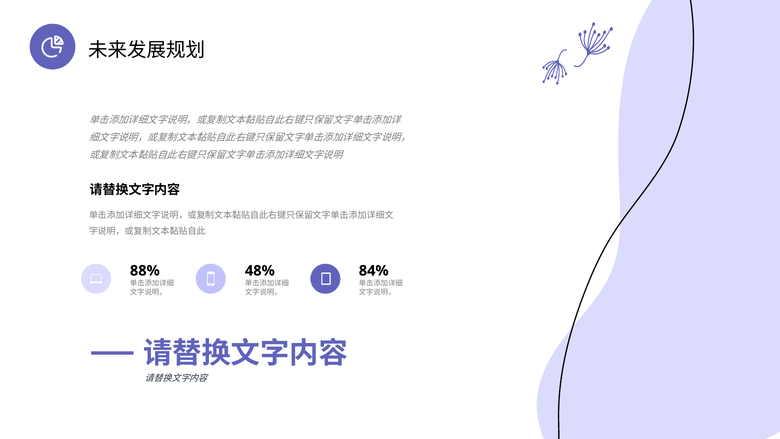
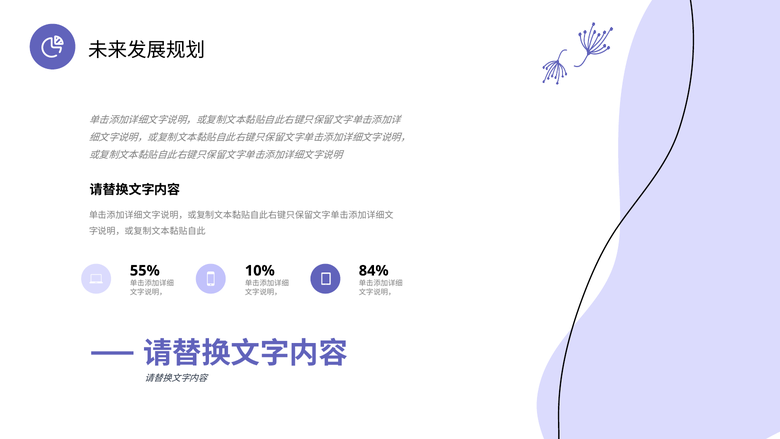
88%: 88% -> 55%
48%: 48% -> 10%
